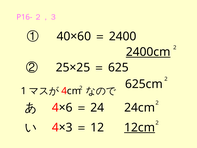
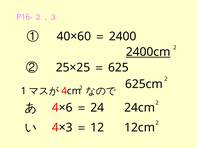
12cm underline: present -> none
